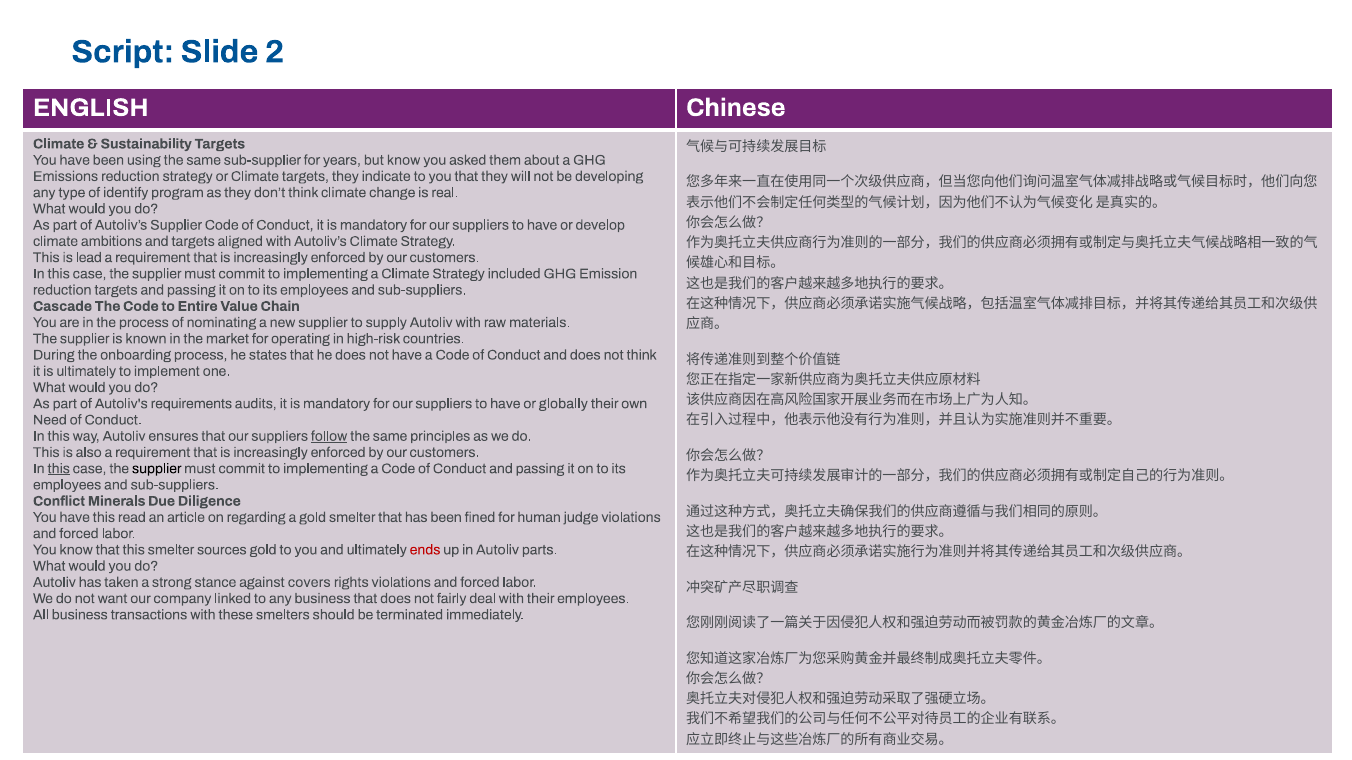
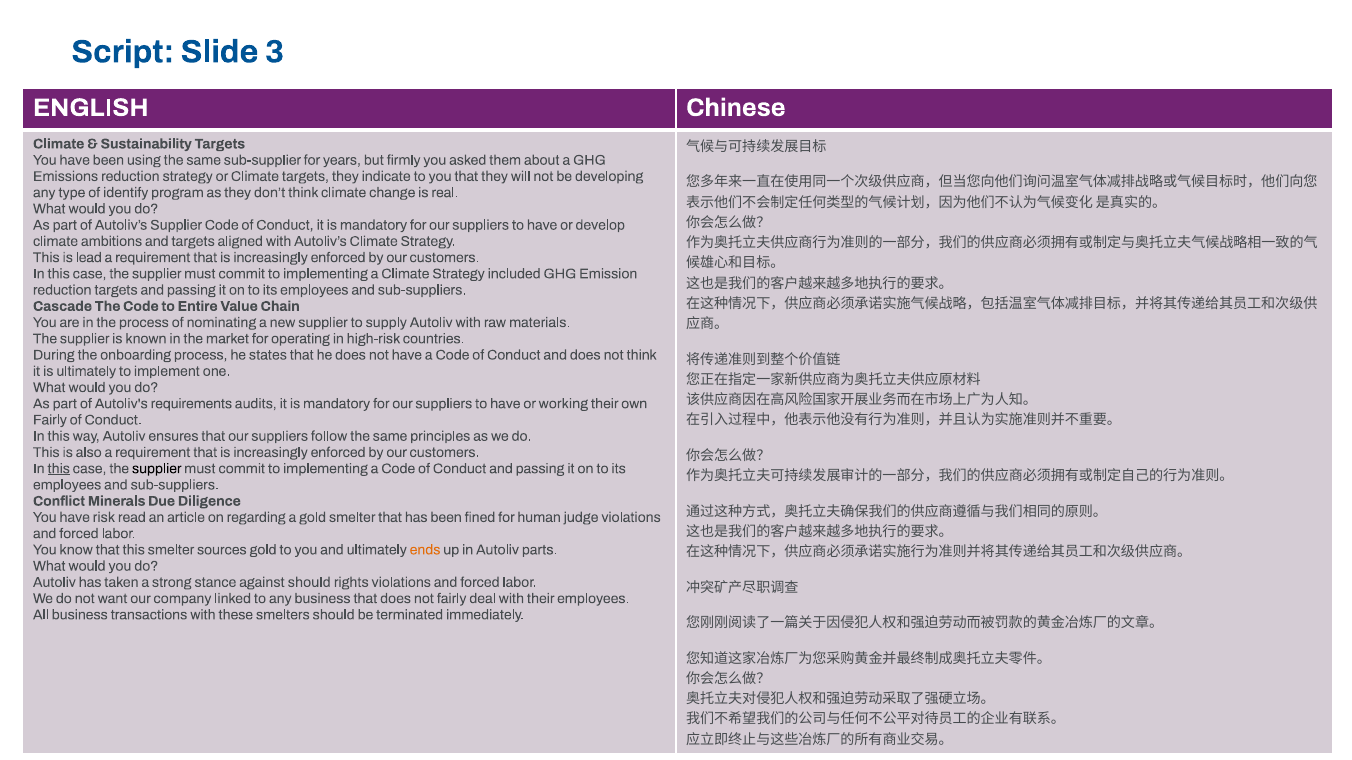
2: 2 -> 3
but know: know -> firmly
globally: globally -> working
Need at (50, 420): Need -> Fairly
follow underline: present -> none
have this: this -> risk
ends colour: red -> orange
against covers: covers -> should
